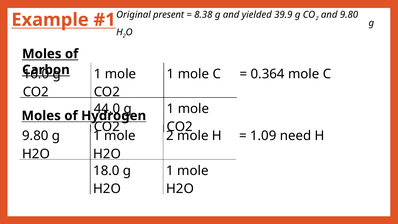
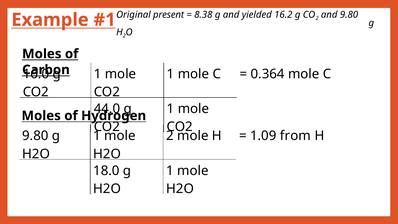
39.9: 39.9 -> 16.2
need: need -> from
